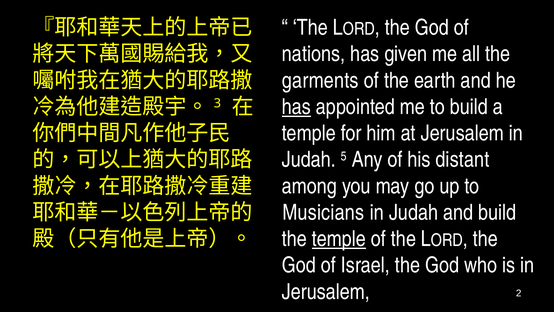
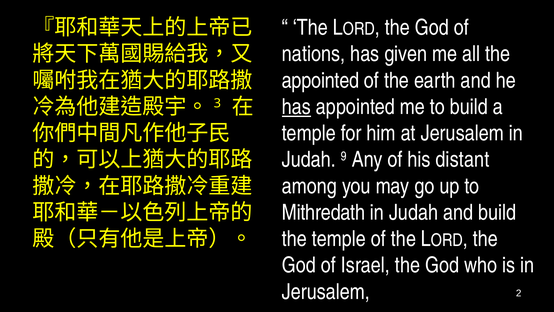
garments at (320, 80): garments -> appointed
5: 5 -> 9
Musicians: Musicians -> Mithredath
temple at (339, 239) underline: present -> none
